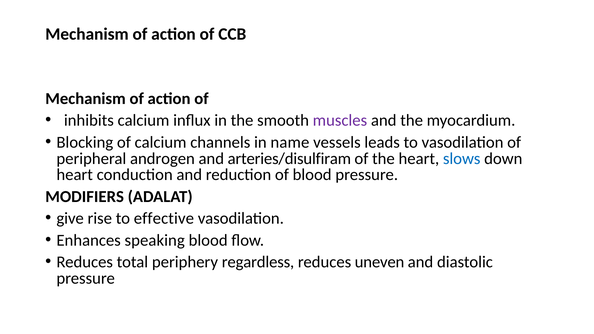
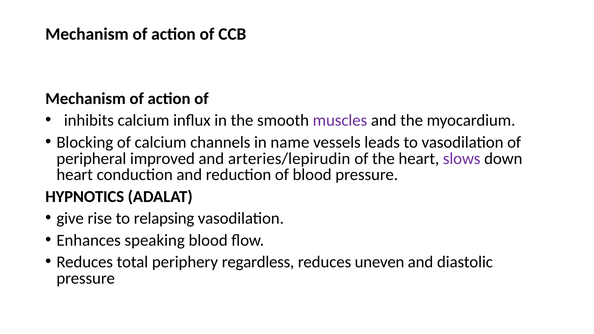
androgen: androgen -> improved
arteries/disulfiram: arteries/disulfiram -> arteries/lepirudin
slows colour: blue -> purple
MODIFIERS: MODIFIERS -> HYPNOTICS
effective: effective -> relapsing
